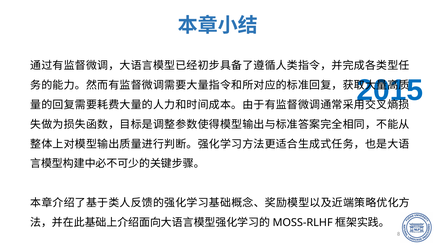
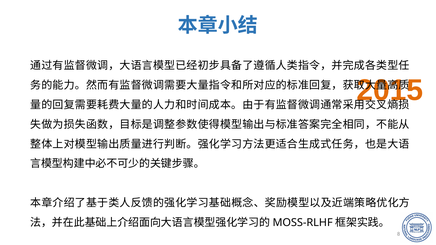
2015 colour: blue -> orange
